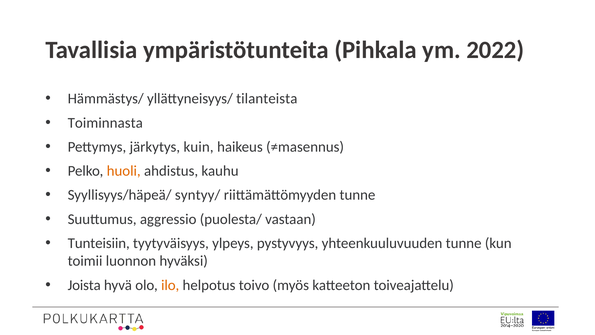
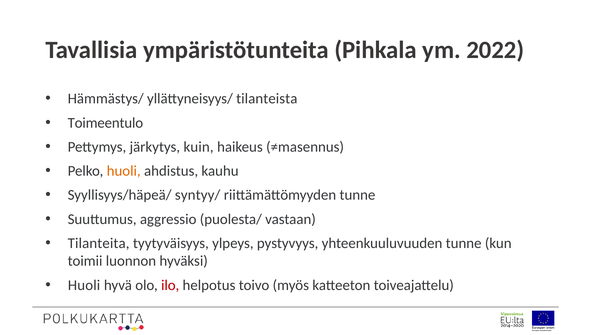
Toiminnasta: Toiminnasta -> Toimeentulo
Tunteisiin: Tunteisiin -> Tilanteita
Joista at (84, 285): Joista -> Huoli
ilo colour: orange -> red
